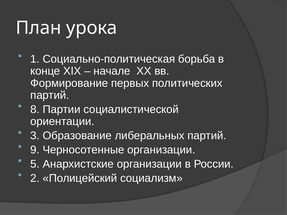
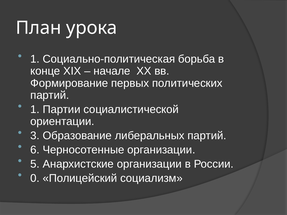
8 at (35, 109): 8 -> 1
9: 9 -> 6
2: 2 -> 0
